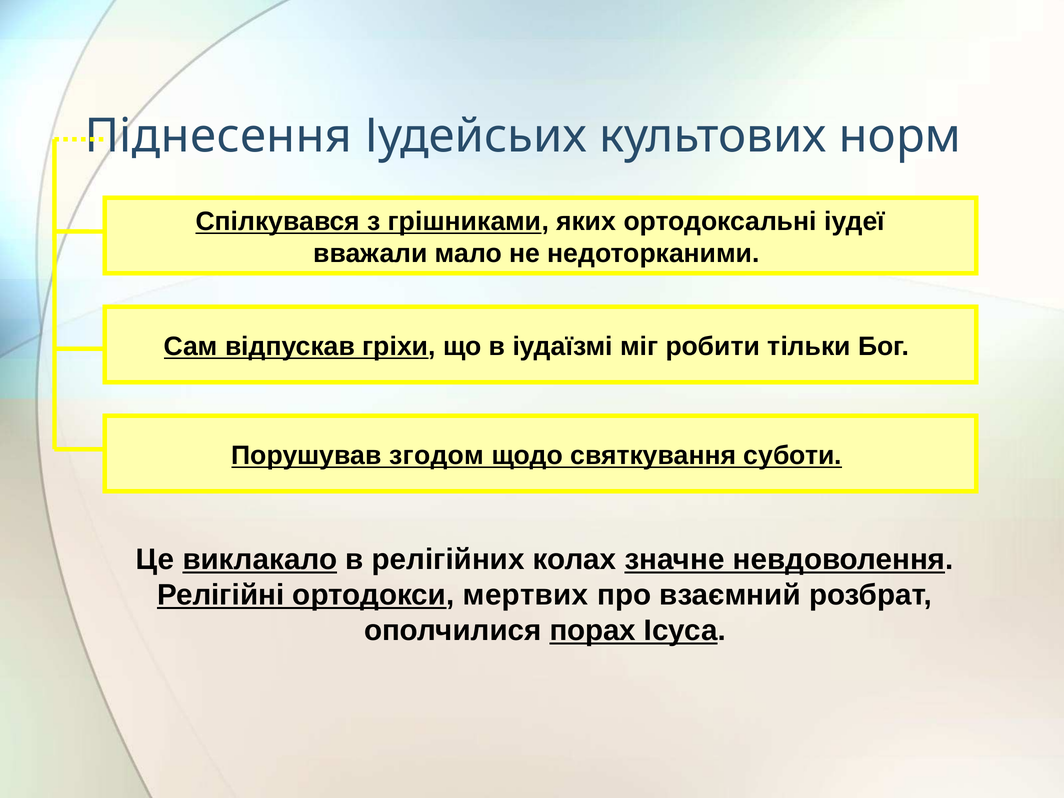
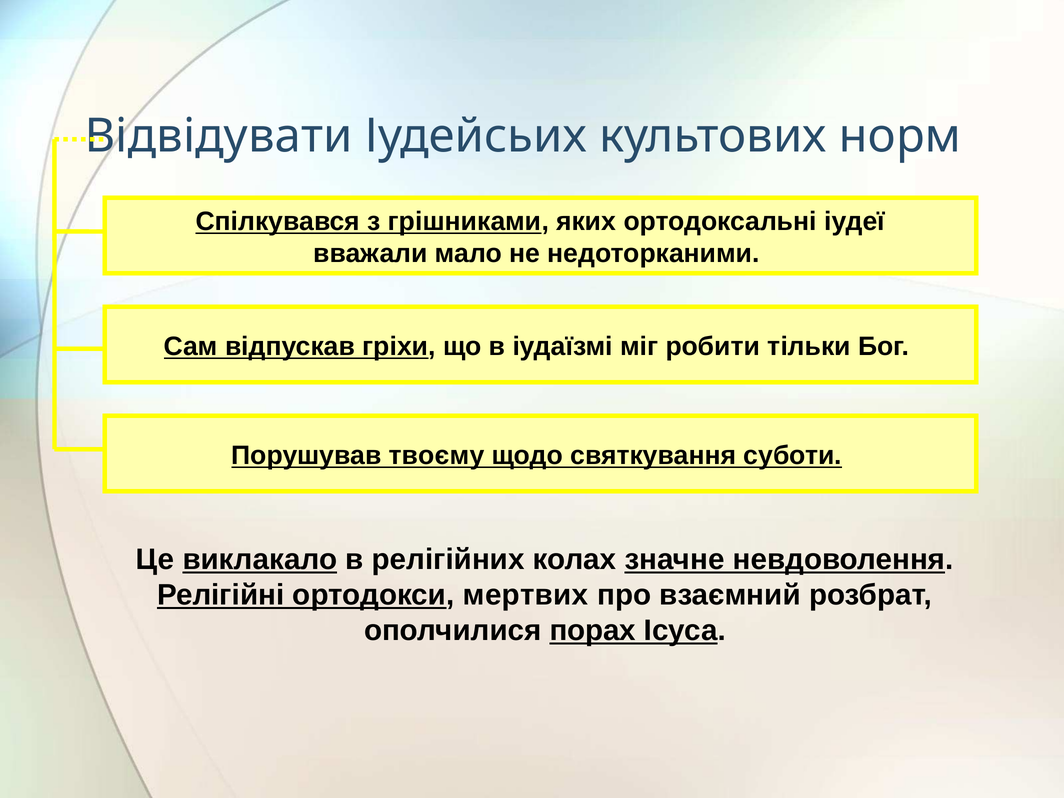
Піднесення: Піднесення -> Відвідувати
згодом: згодом -> твоєму
